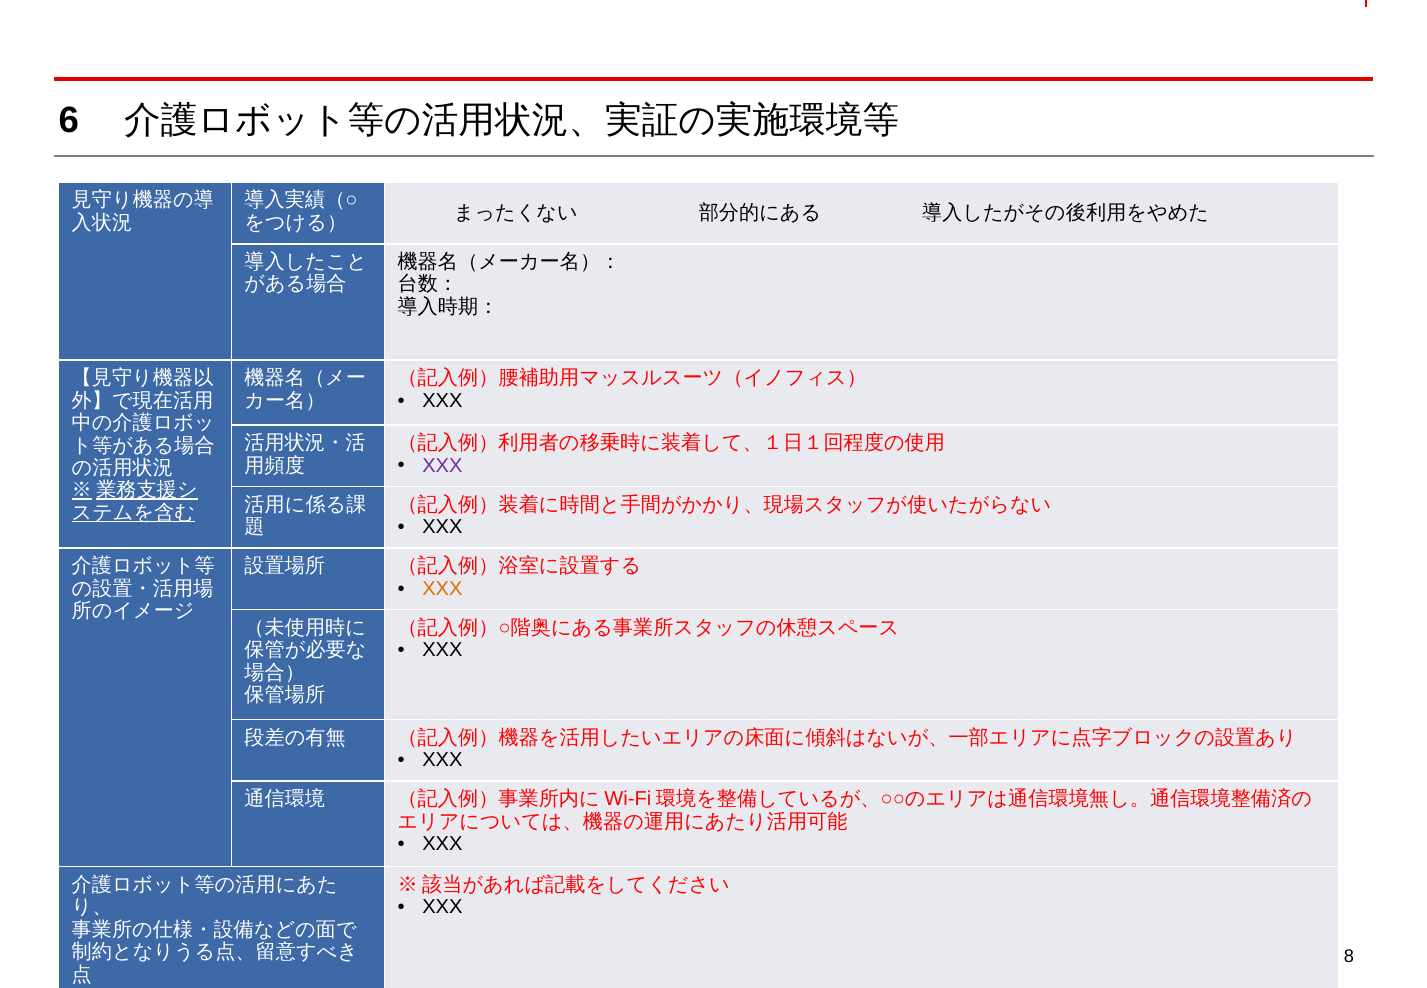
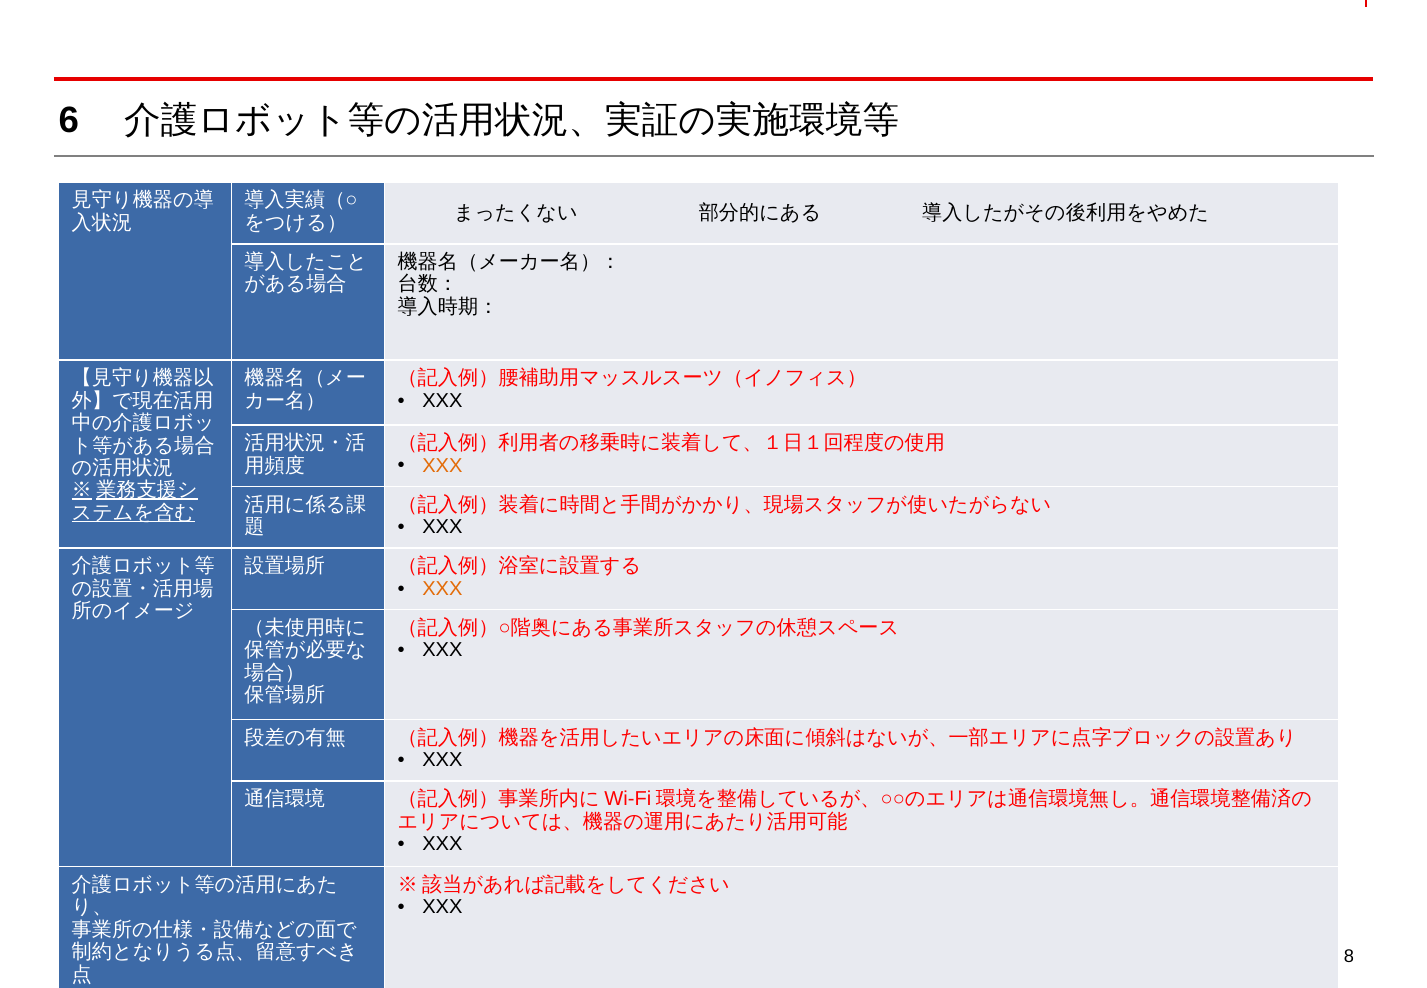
XXX at (442, 465) colour: purple -> orange
